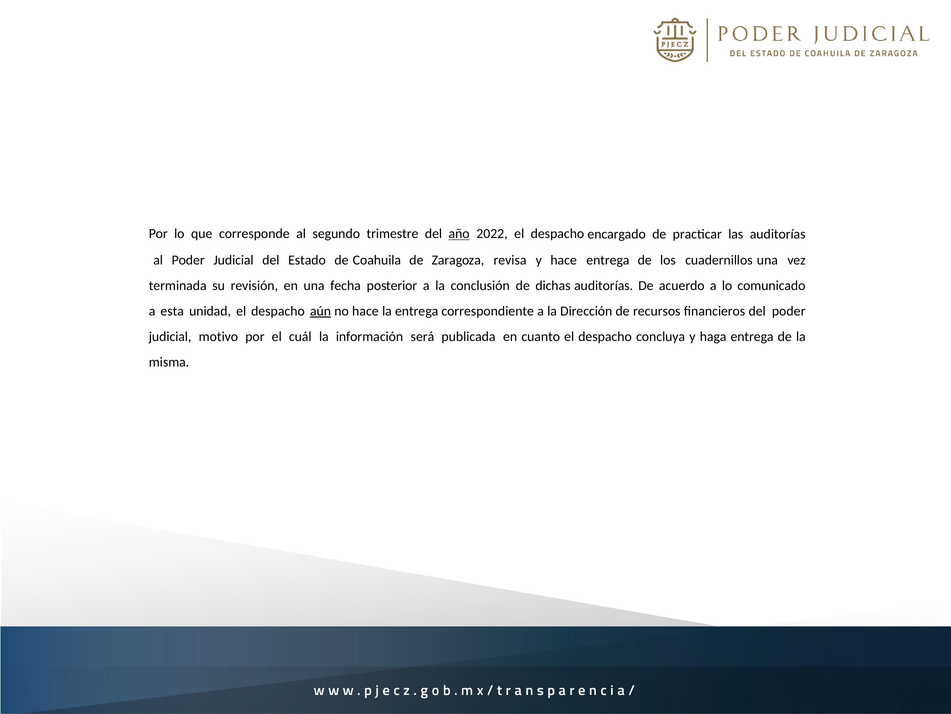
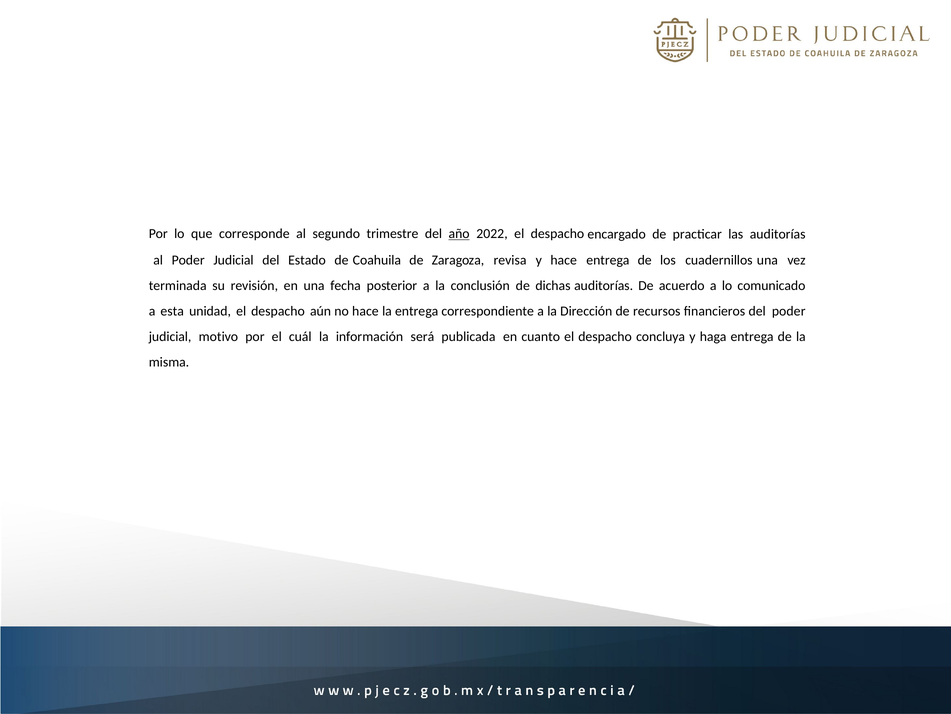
aún underline: present -> none
